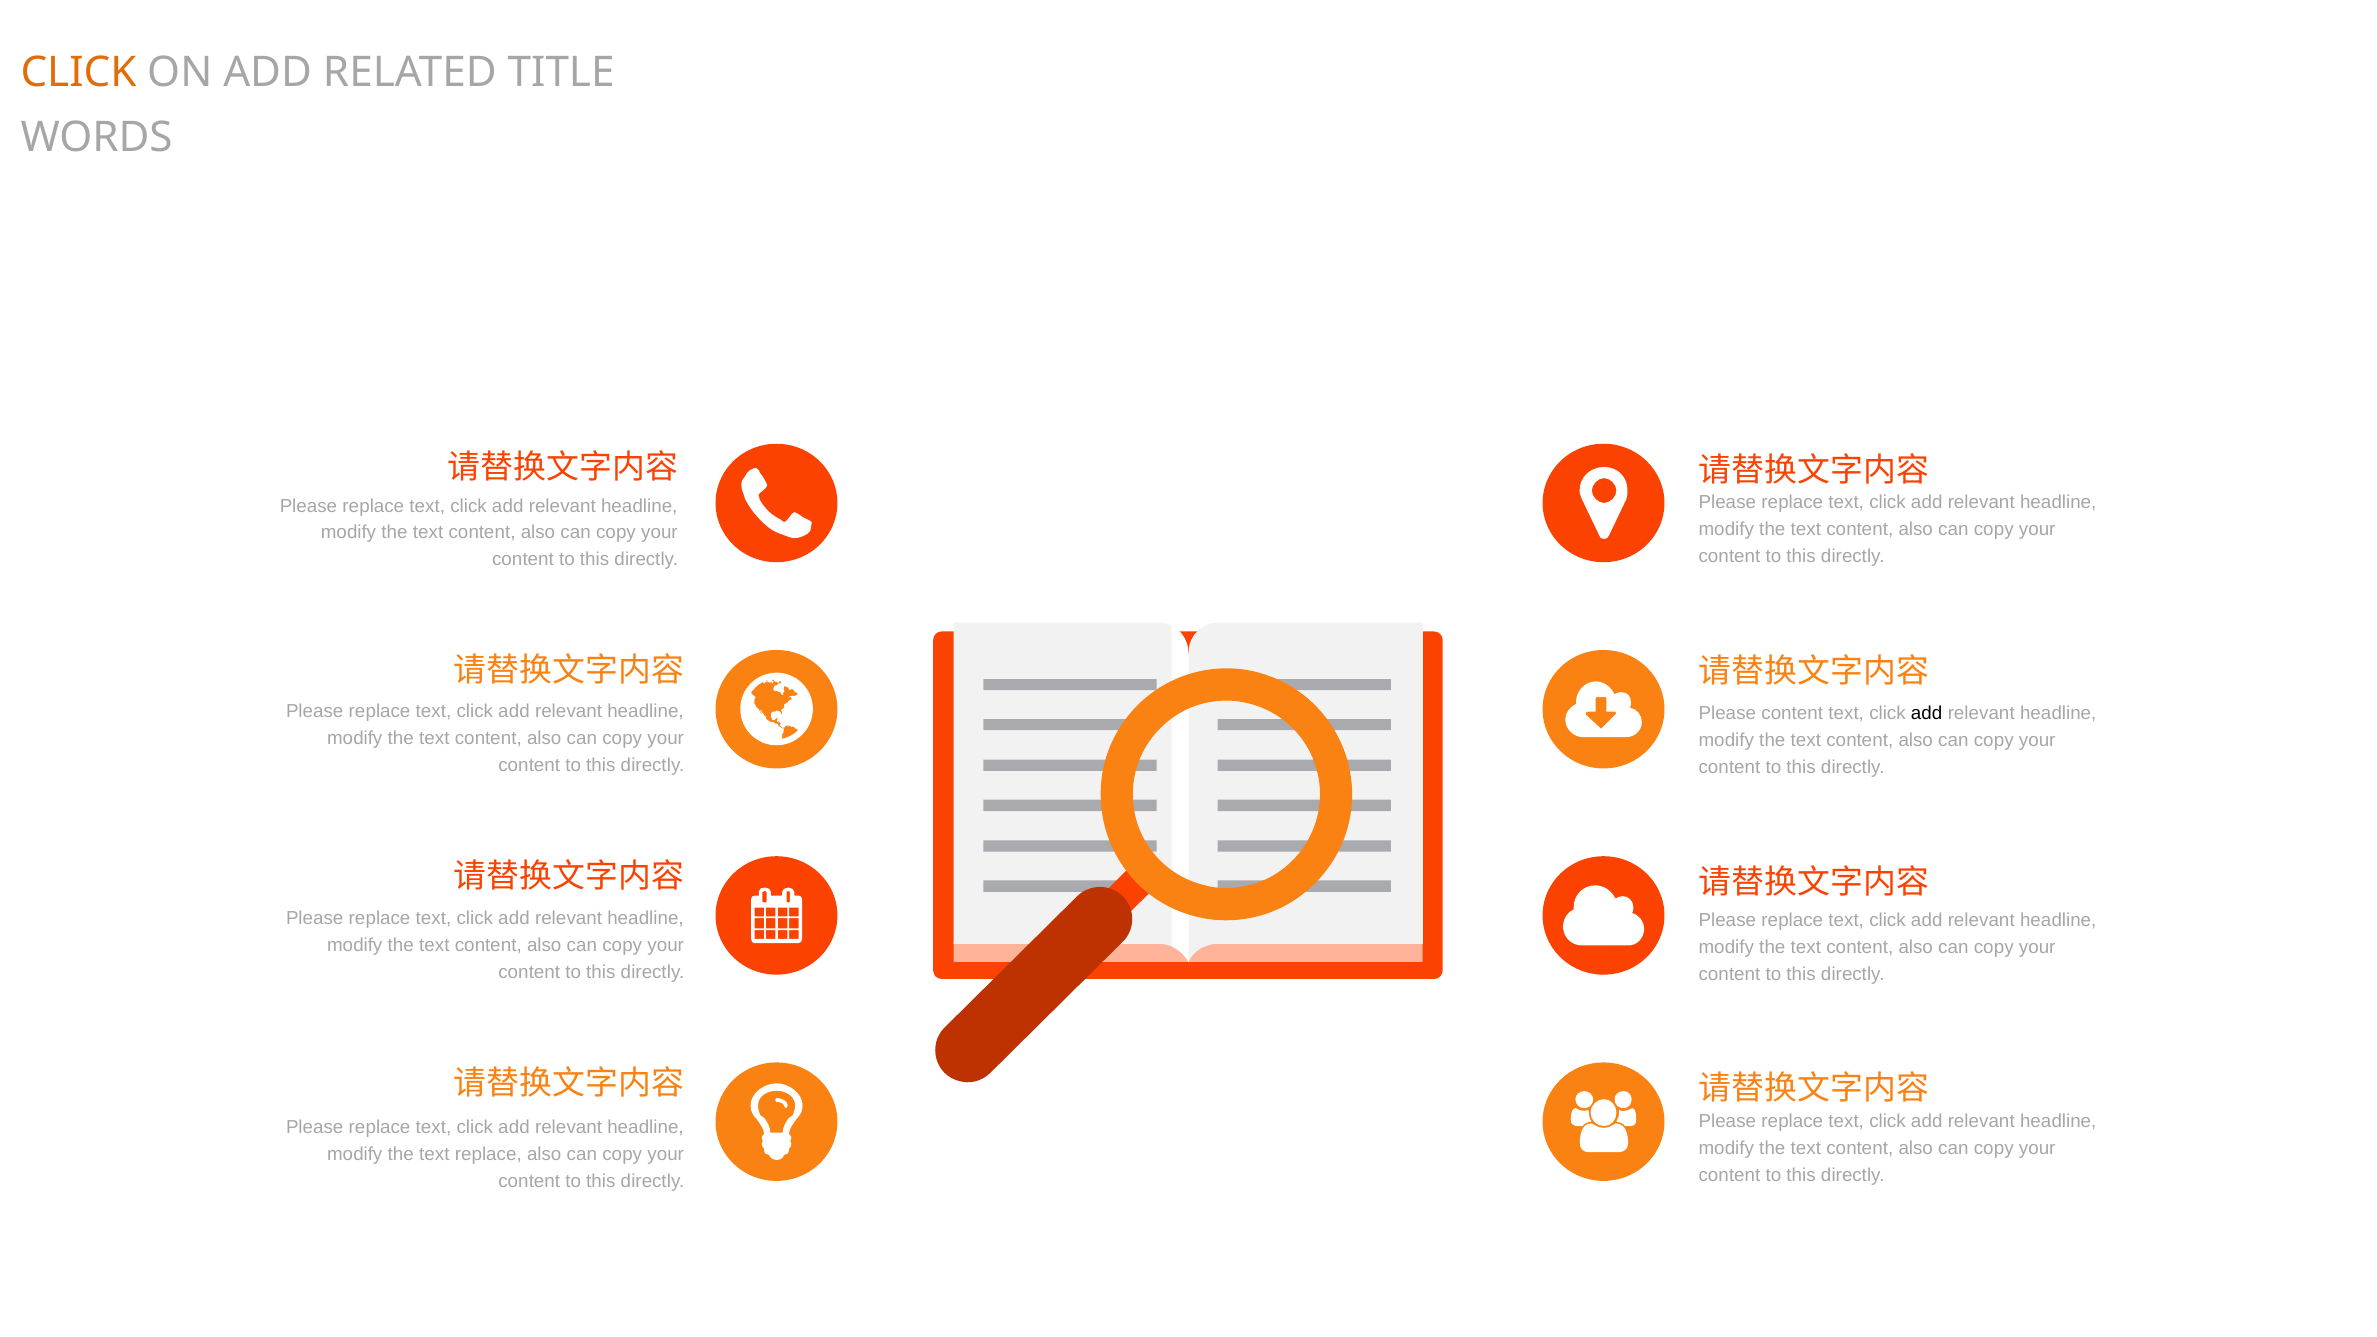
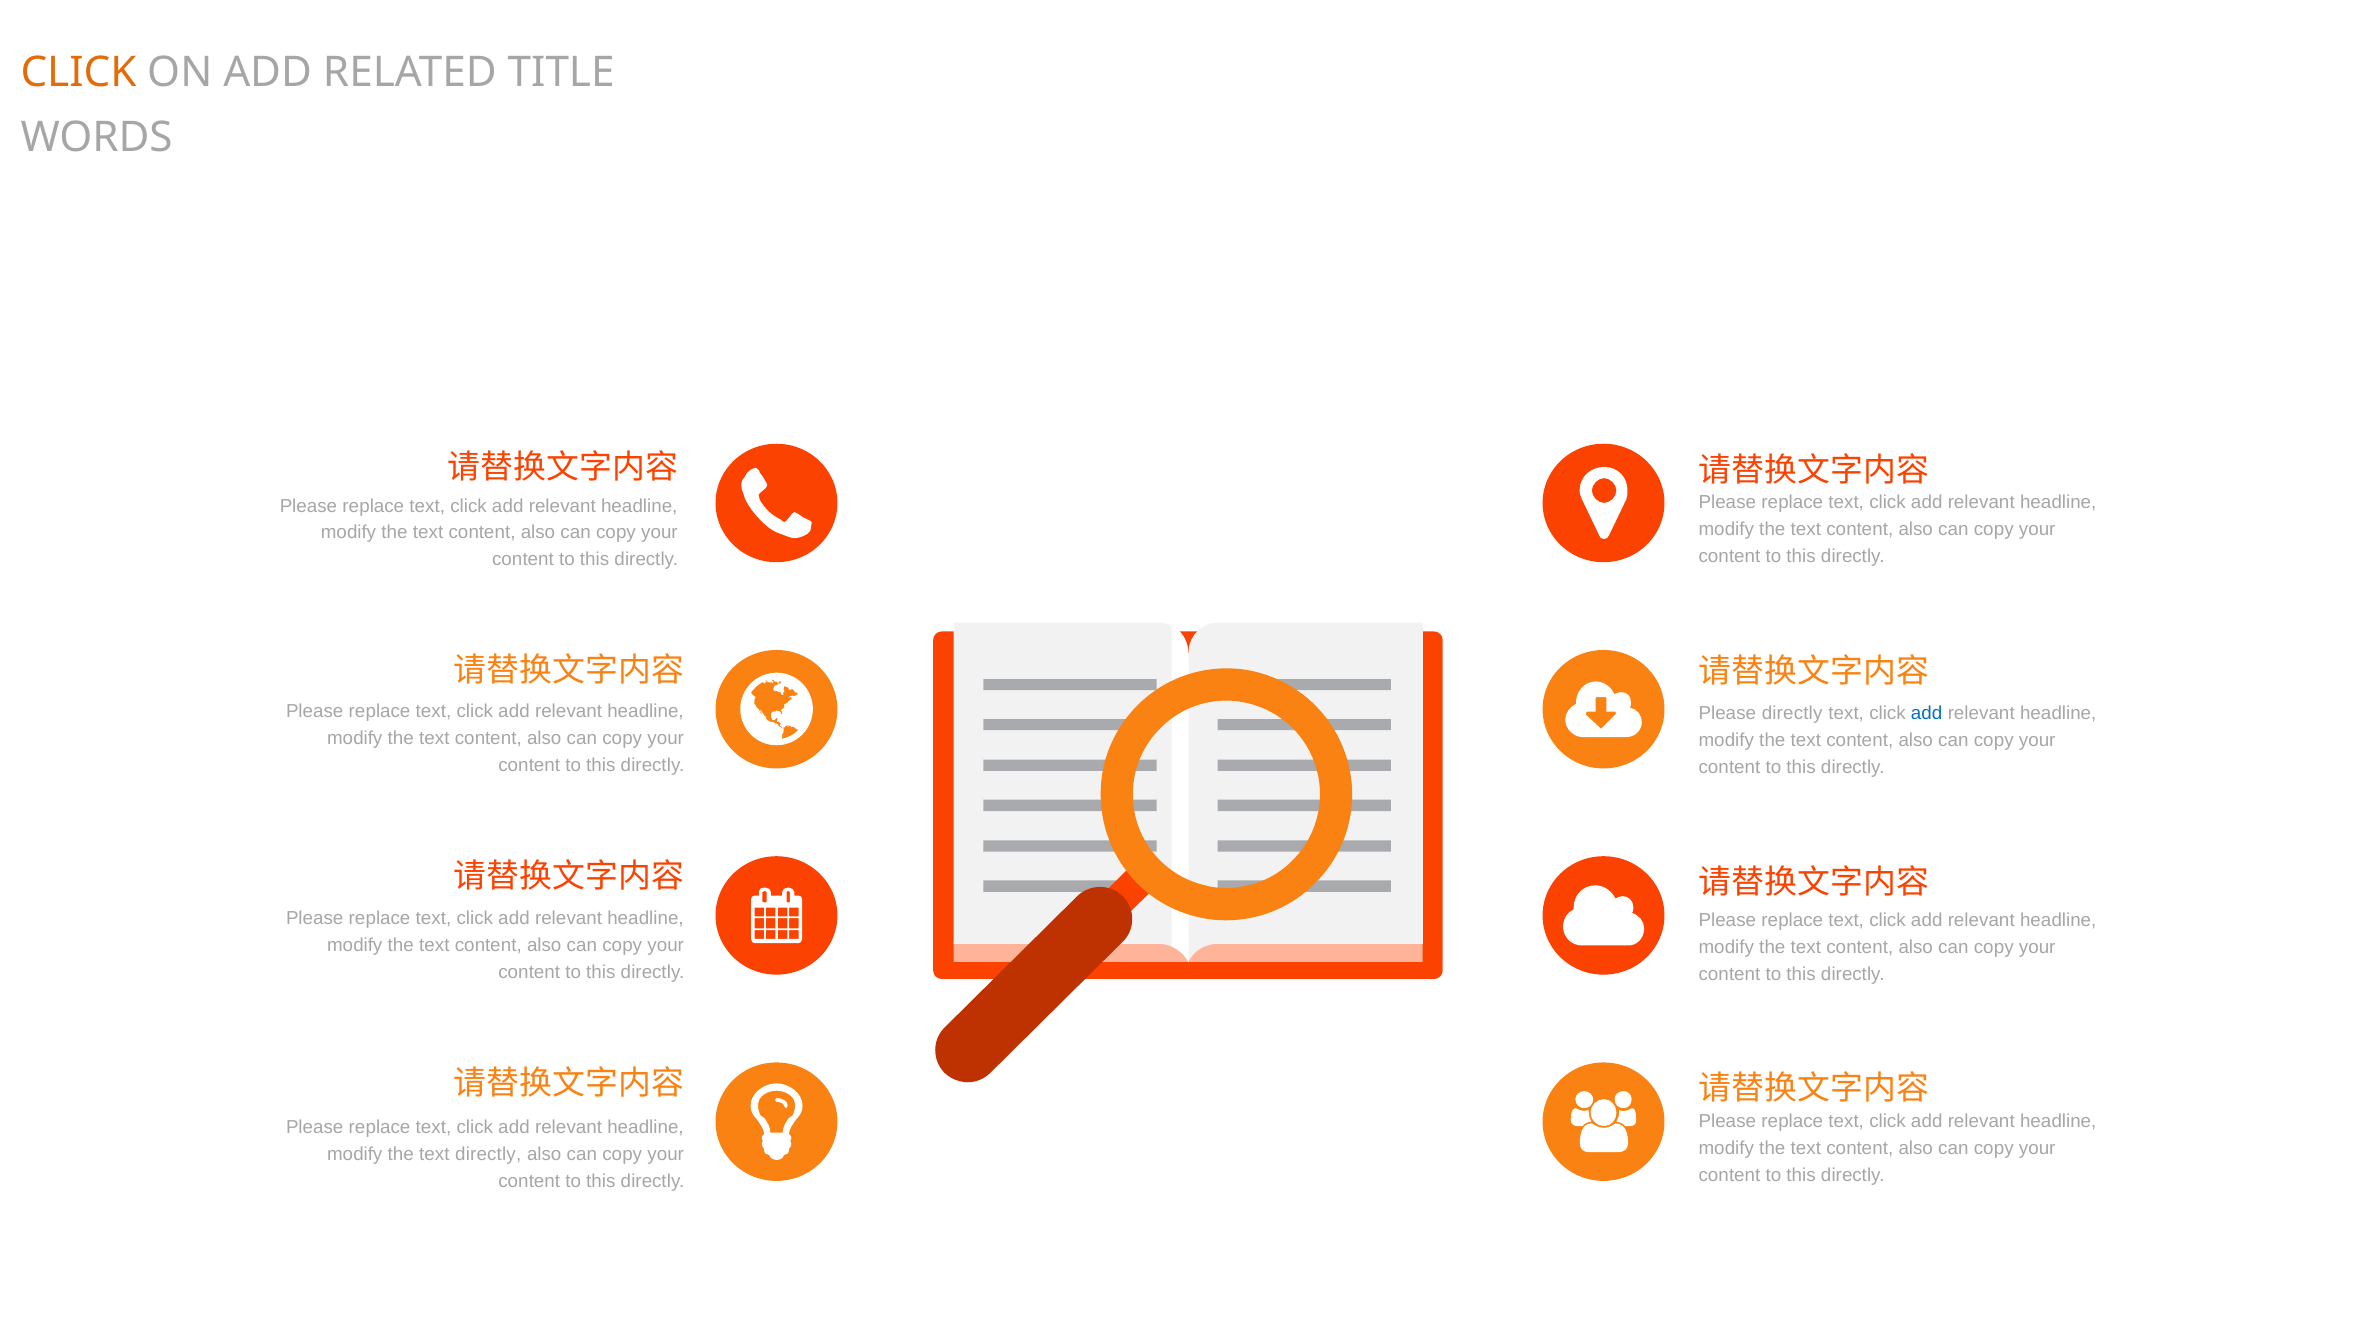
Please content: content -> directly
add at (1927, 714) colour: black -> blue
text replace: replace -> directly
